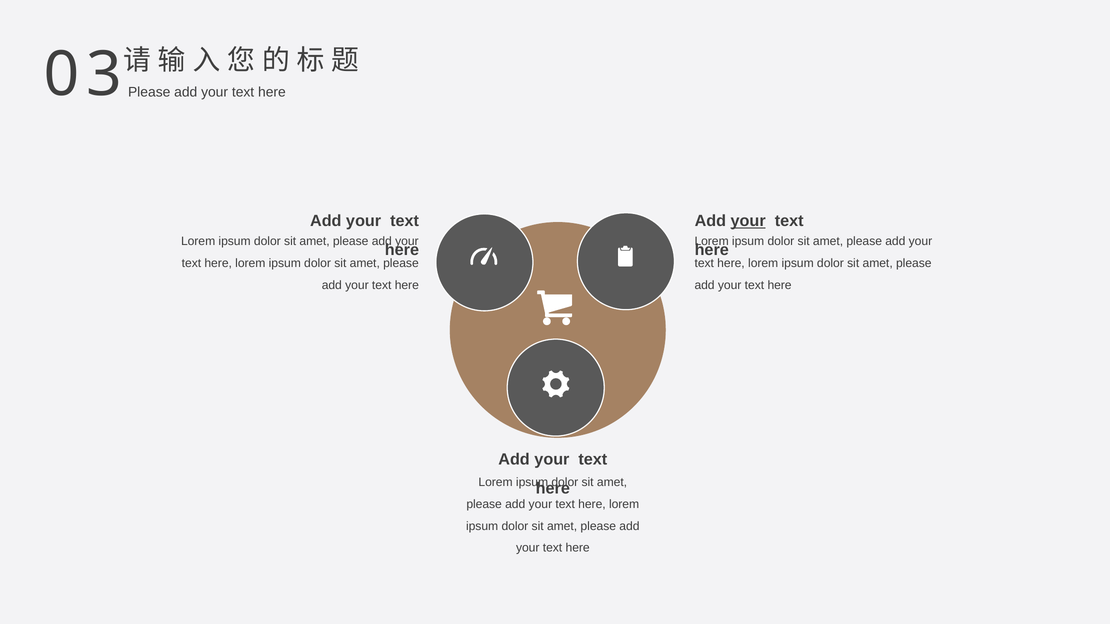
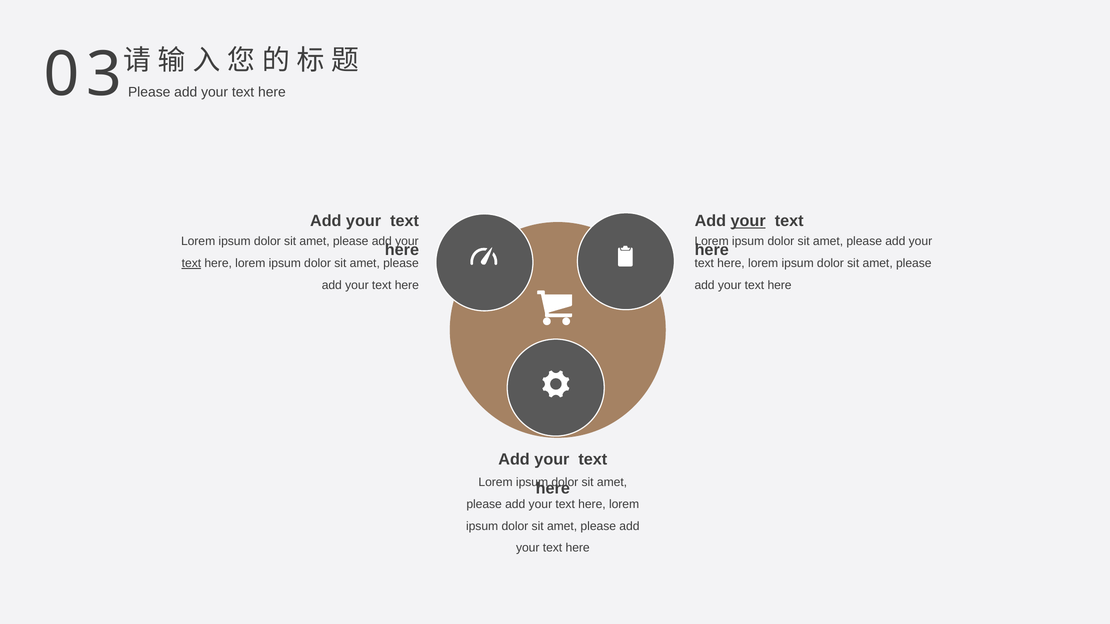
text at (191, 263) underline: none -> present
